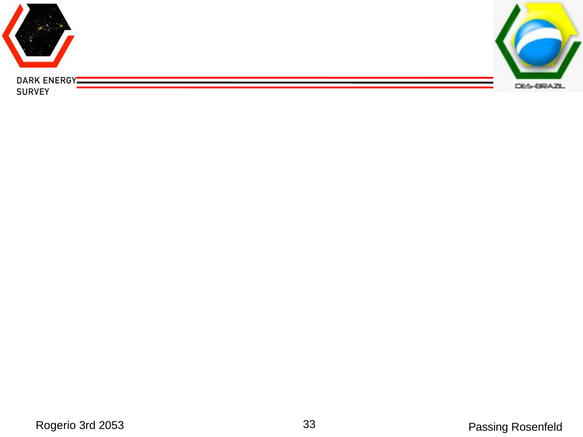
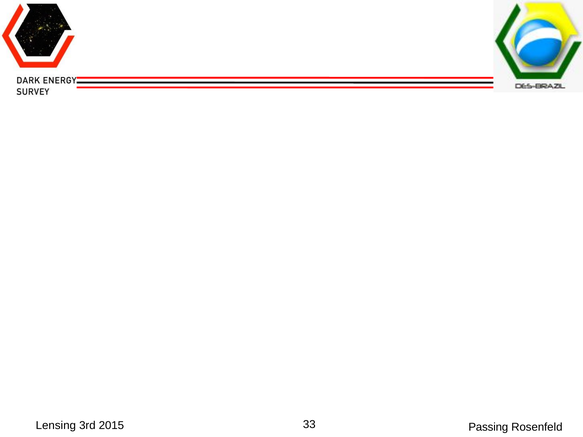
Rogerio: Rogerio -> Lensing
2053: 2053 -> 2015
